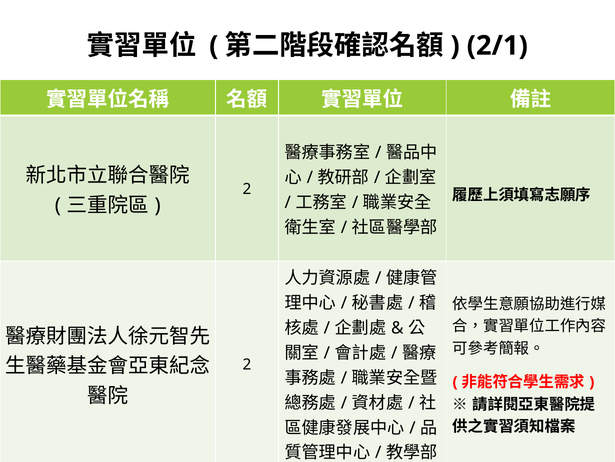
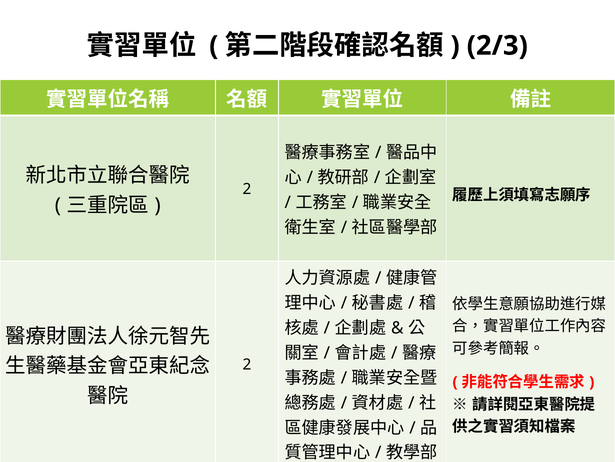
2/1: 2/1 -> 2/3
